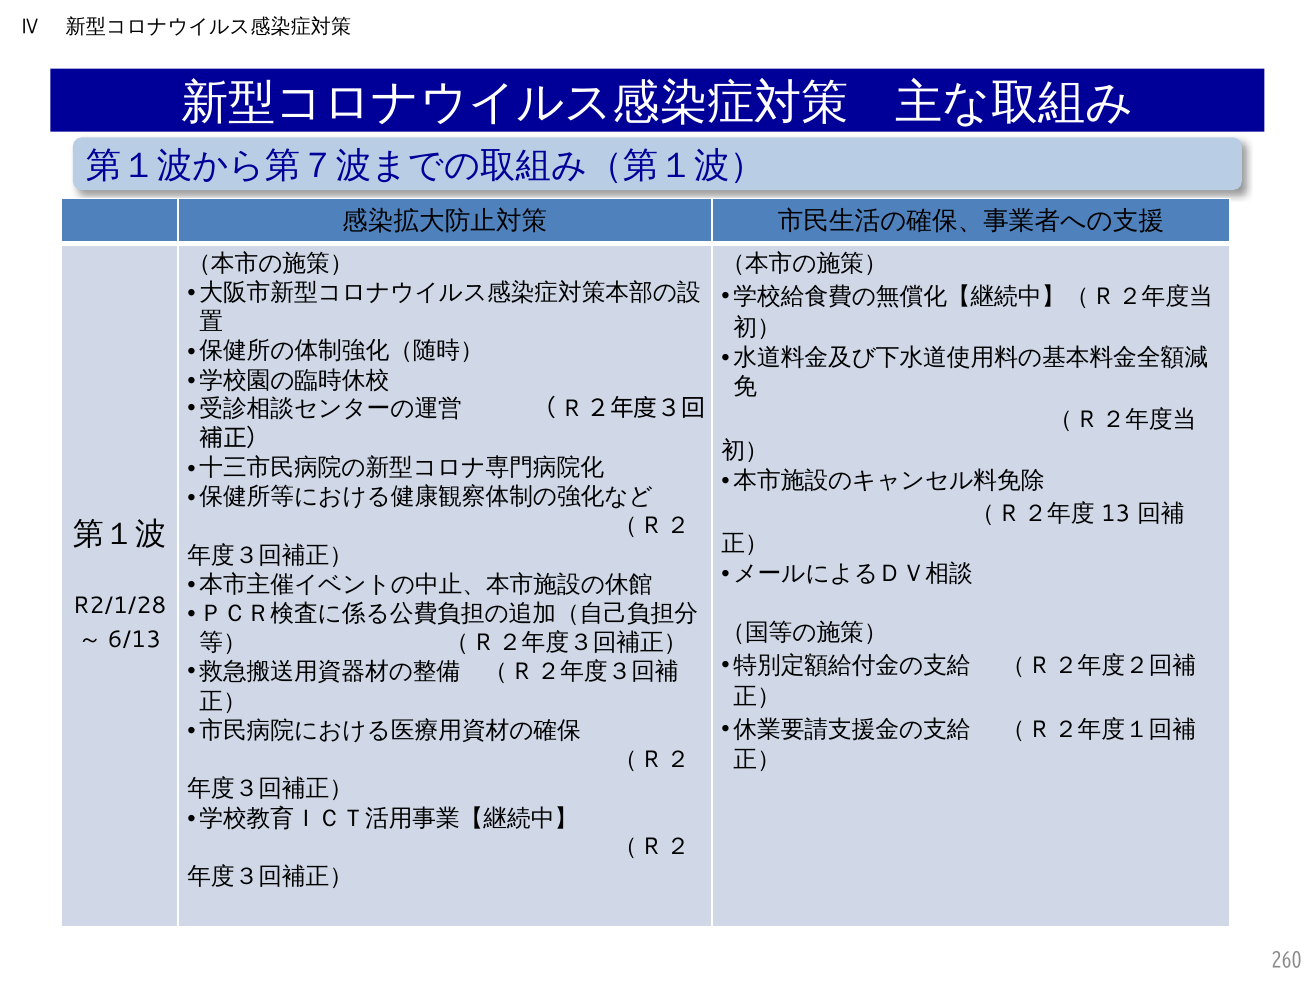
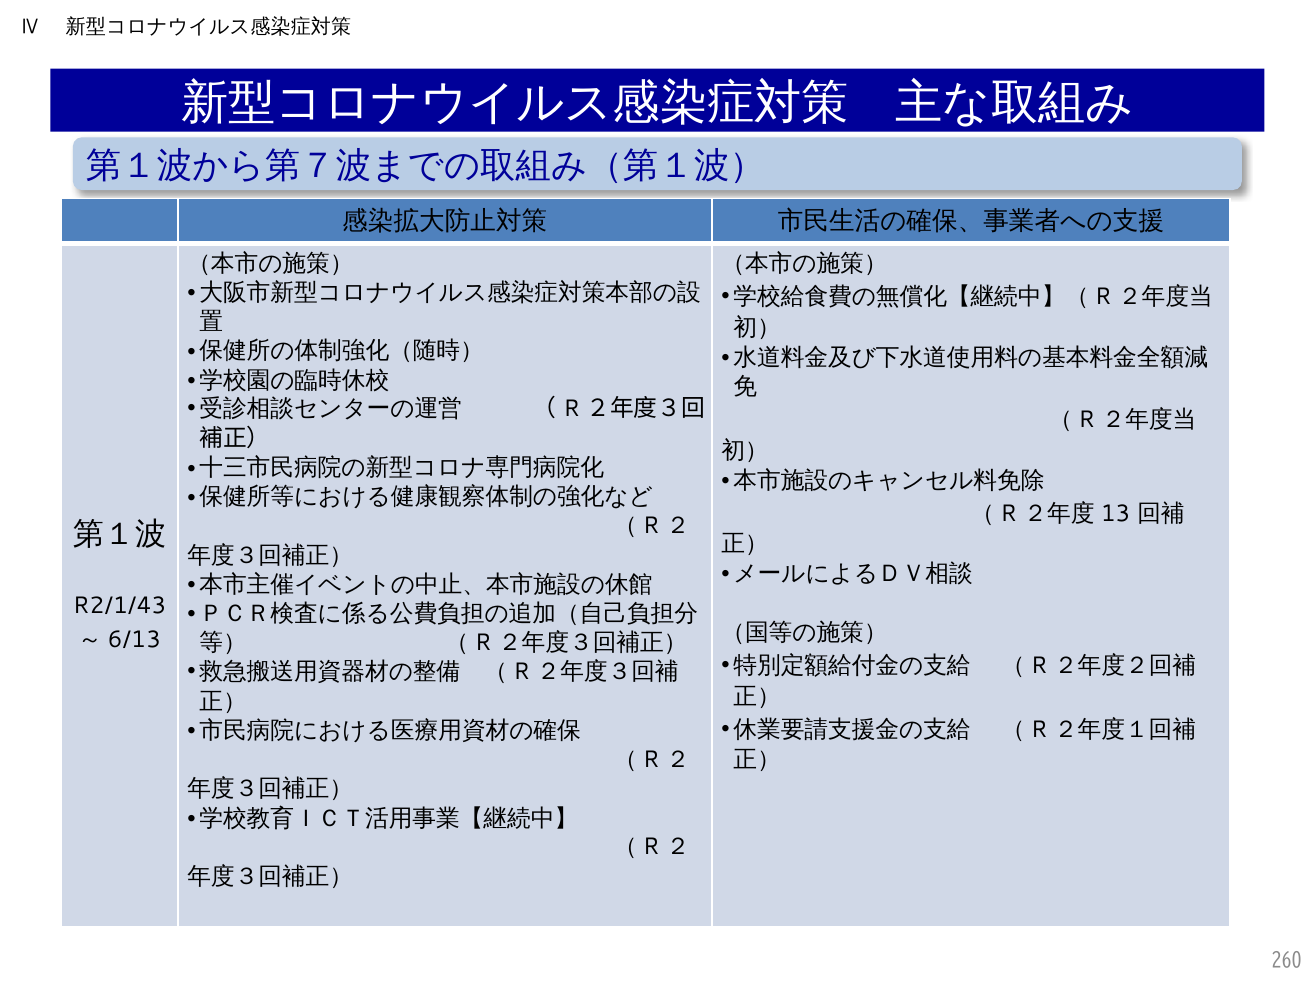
R2/1/28: R2/1/28 -> R2/1/43
